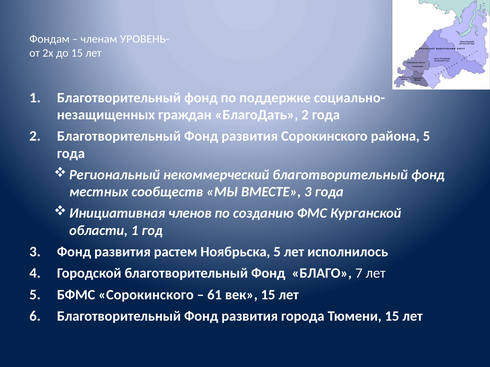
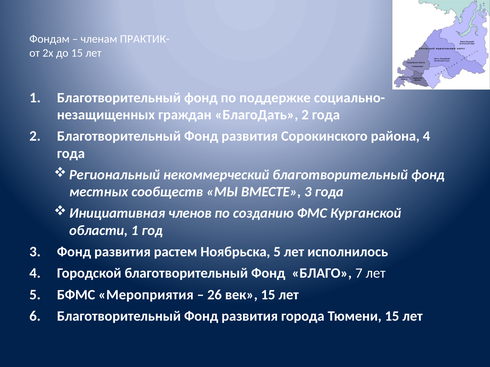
УРОВЕНЬ-: УРОВЕНЬ- -> ПРАКТИК-
района 5: 5 -> 4
БФМС Сорокинского: Сорокинского -> Мероприятия
61: 61 -> 26
